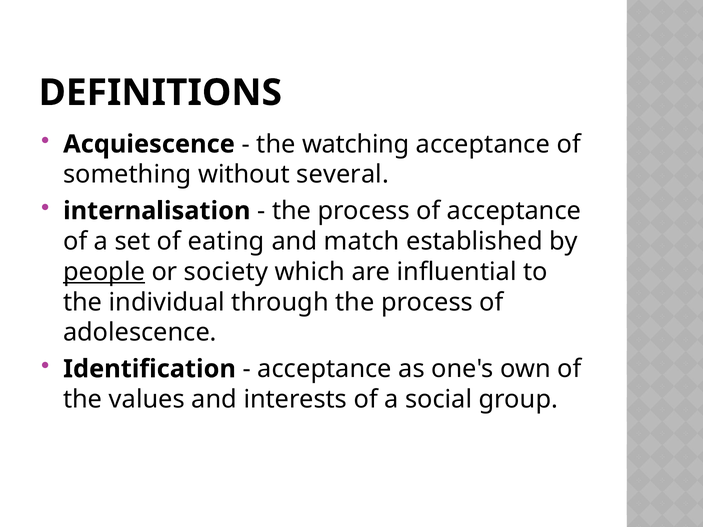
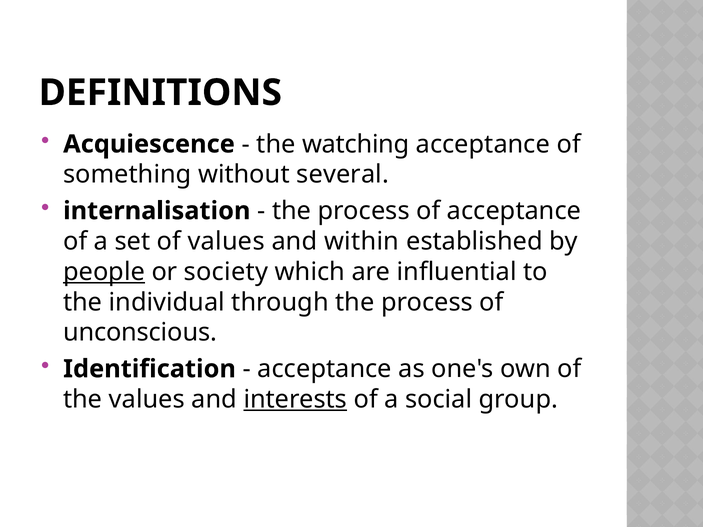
of eating: eating -> values
match: match -> within
adolescence: adolescence -> unconscious
interests underline: none -> present
